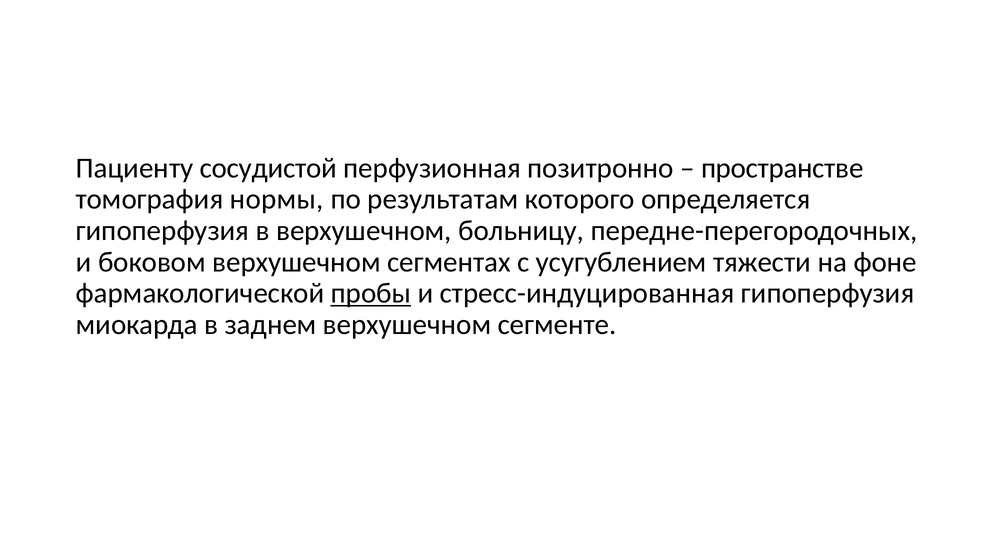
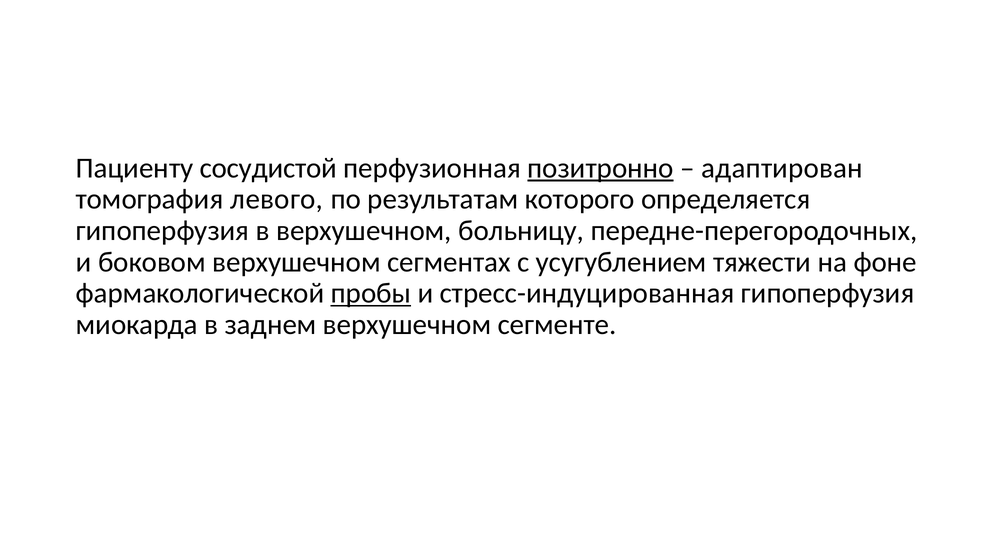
позитронно underline: none -> present
пространстве: пространстве -> адаптирован
нормы: нормы -> левого
